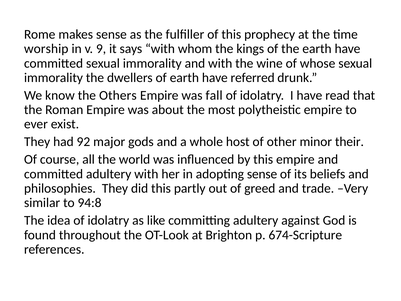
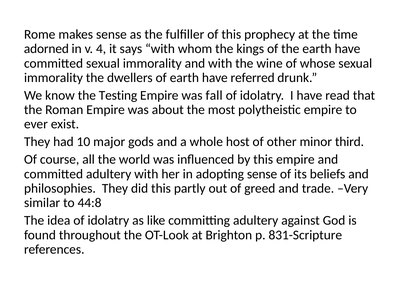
worship: worship -> adorned
9: 9 -> 4
Others: Others -> Testing
92: 92 -> 10
their: their -> third
94:8: 94:8 -> 44:8
674-Scripture: 674-Scripture -> 831-Scripture
